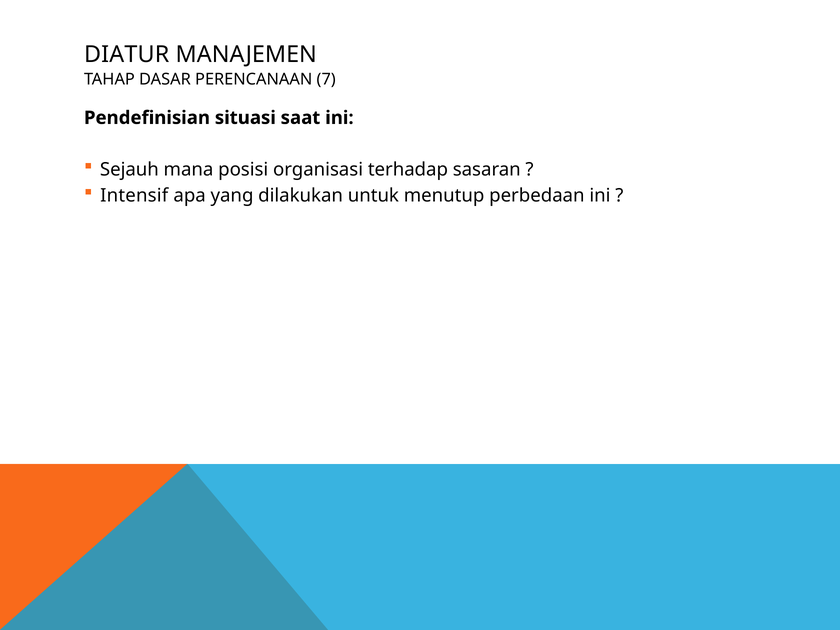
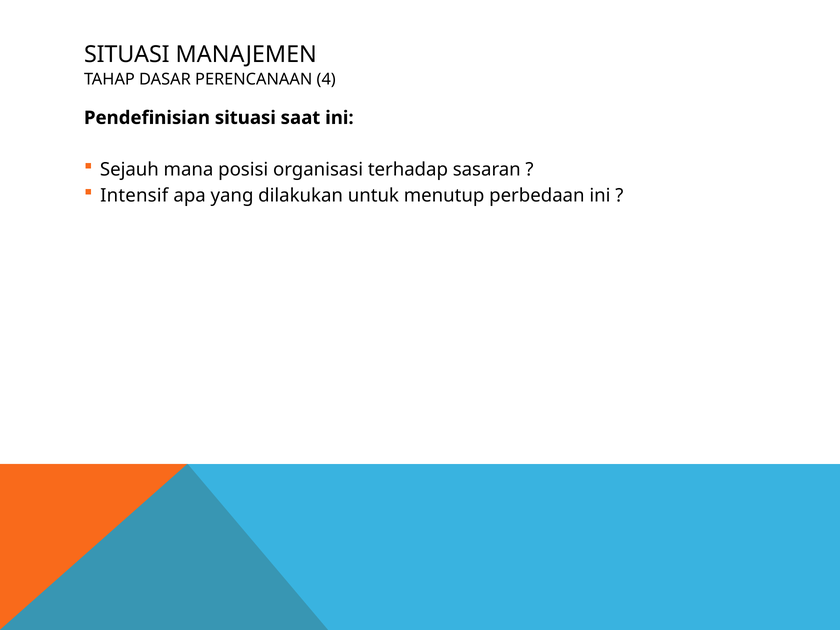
DIATUR at (127, 54): DIATUR -> SITUASI
7: 7 -> 4
